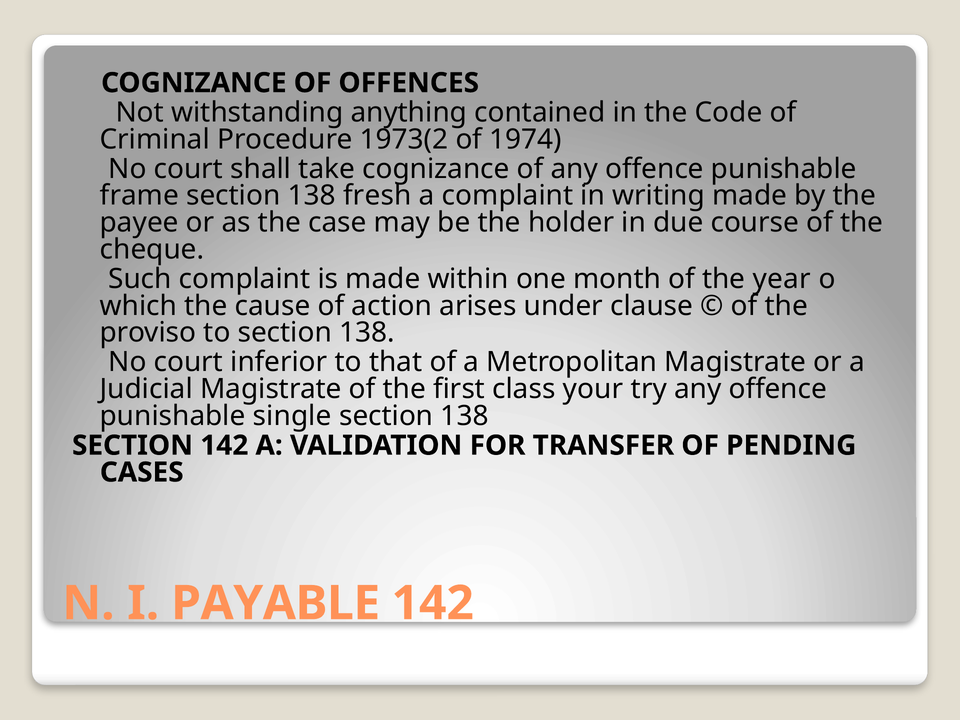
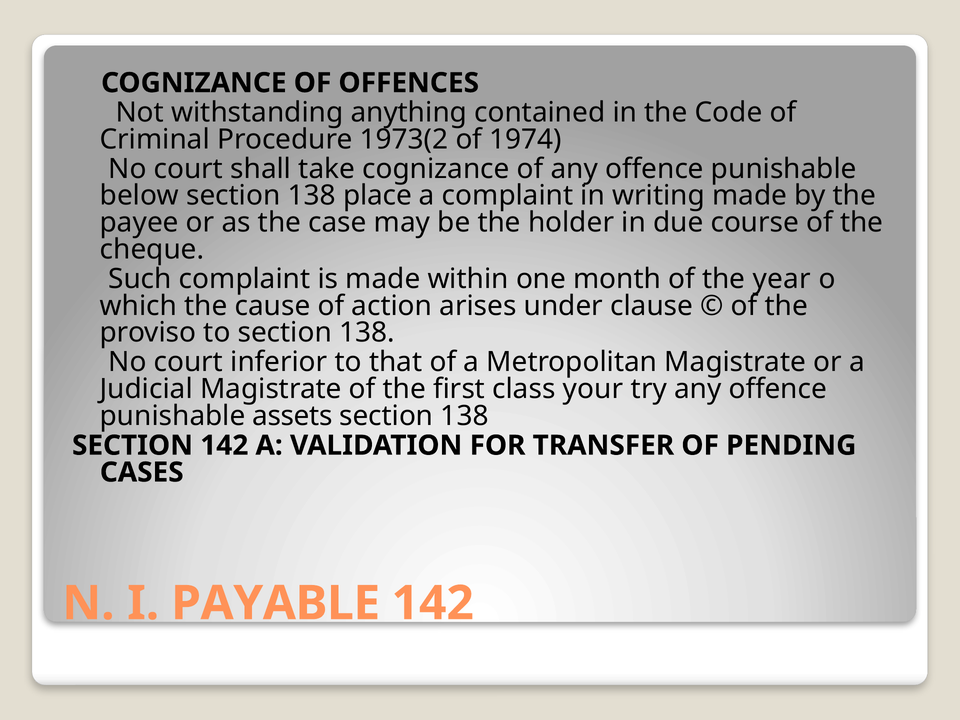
frame: frame -> below
fresh: fresh -> place
single: single -> assets
